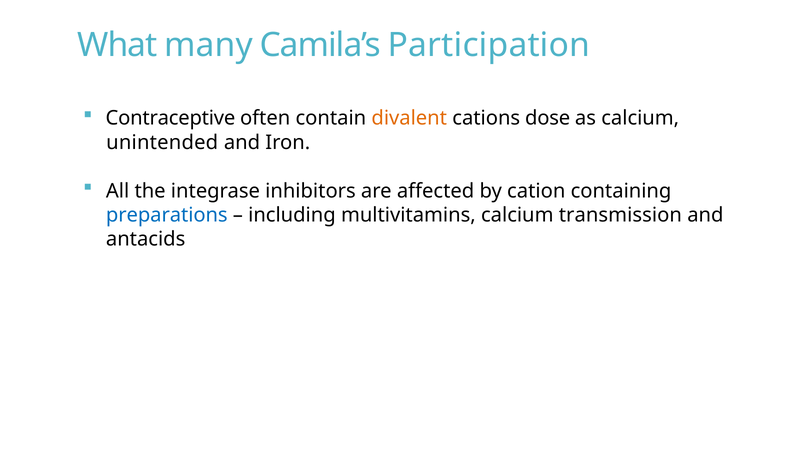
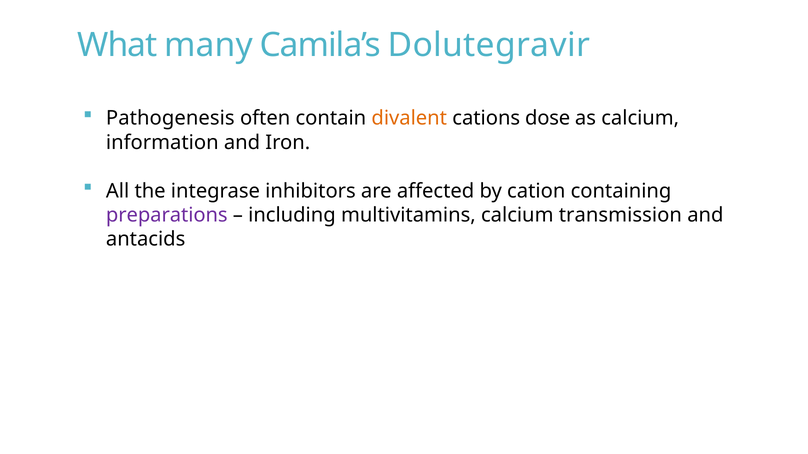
Participation: Participation -> Dolutegravir
Contraceptive: Contraceptive -> Pathogenesis
unintended: unintended -> information
preparations colour: blue -> purple
